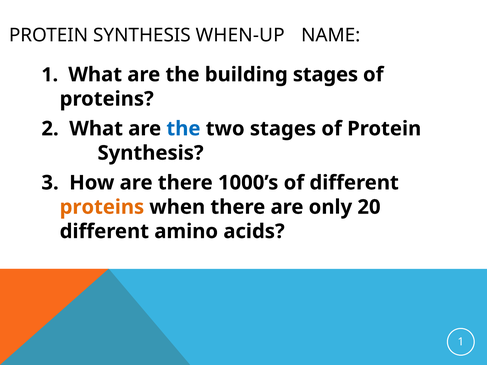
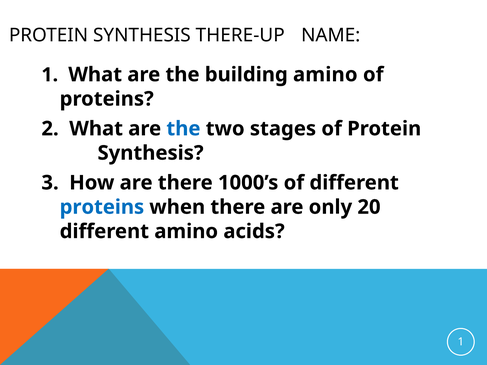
WHEN-UP: WHEN-UP -> THERE-UP
building stages: stages -> amino
proteins at (102, 207) colour: orange -> blue
